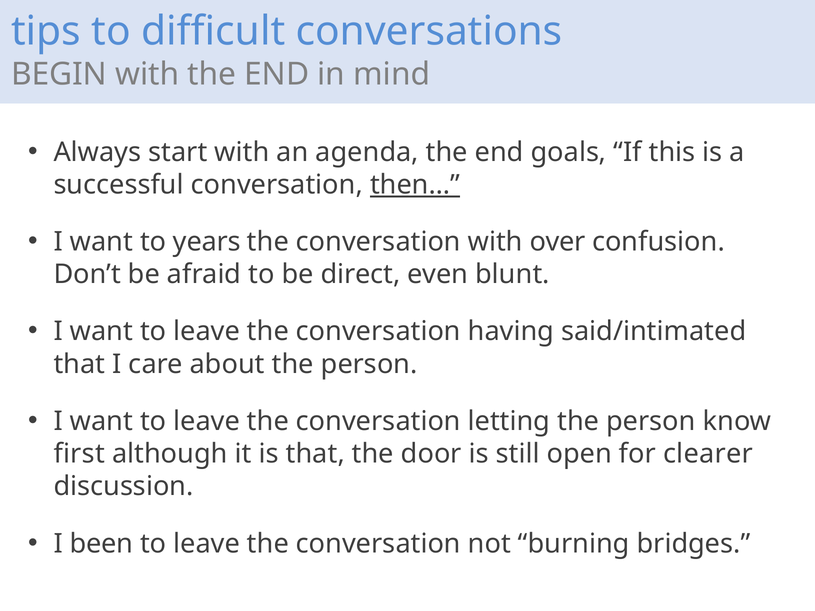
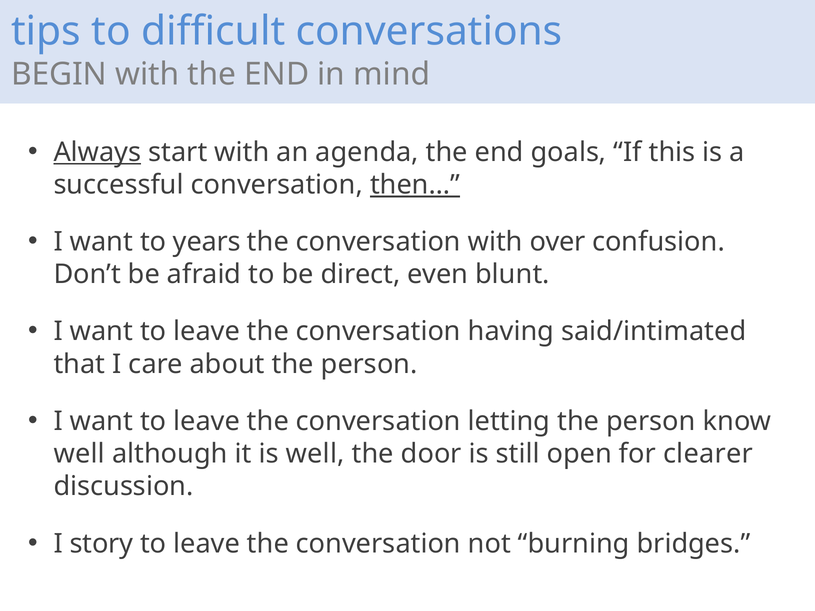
Always underline: none -> present
first at (79, 454): first -> well
is that: that -> well
been: been -> story
